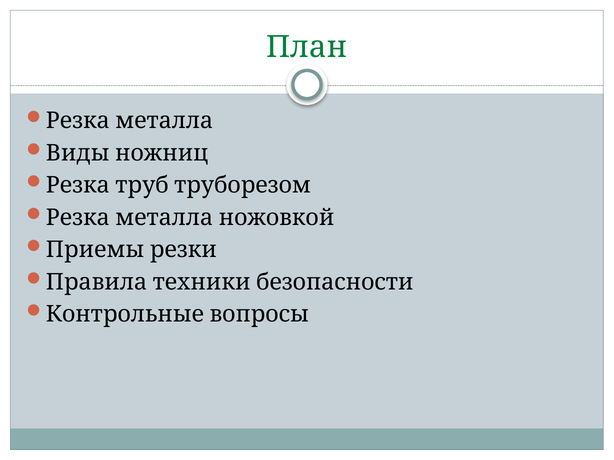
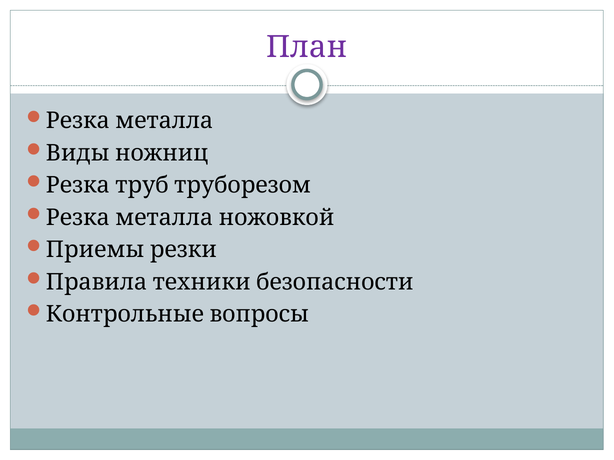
План colour: green -> purple
